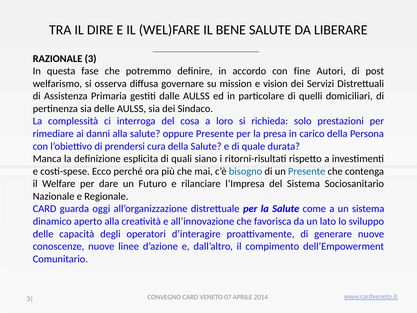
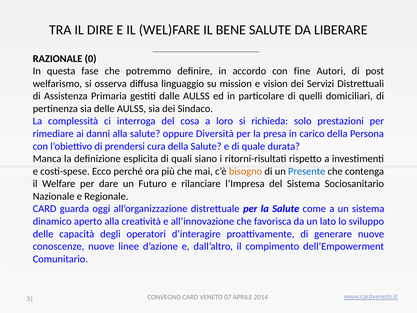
3: 3 -> 0
governare: governare -> linguaggio
oppure Presente: Presente -> Diversità
bisogno colour: blue -> orange
